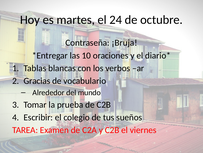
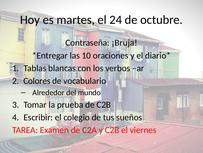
Gracias: Gracias -> Colores
